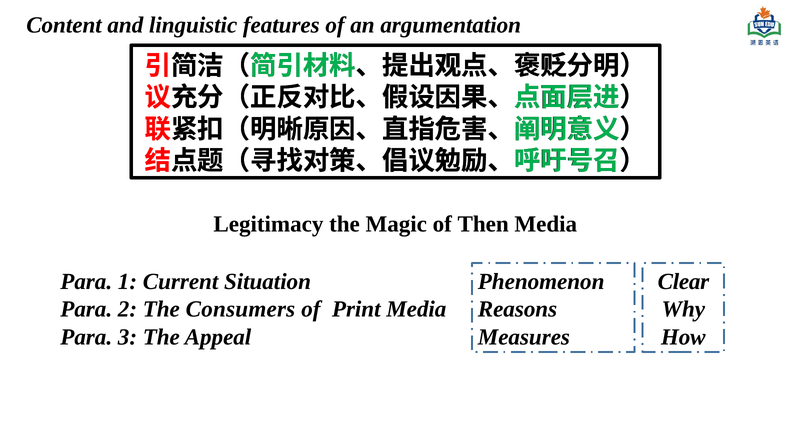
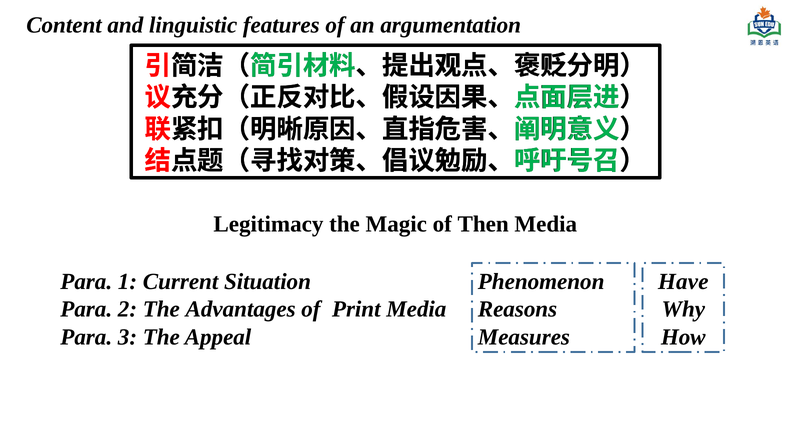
Clear: Clear -> Have
Consumers: Consumers -> Advantages
